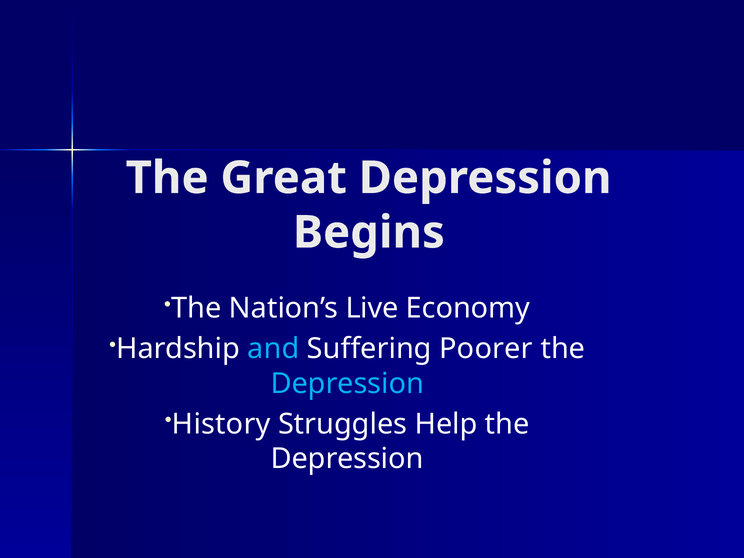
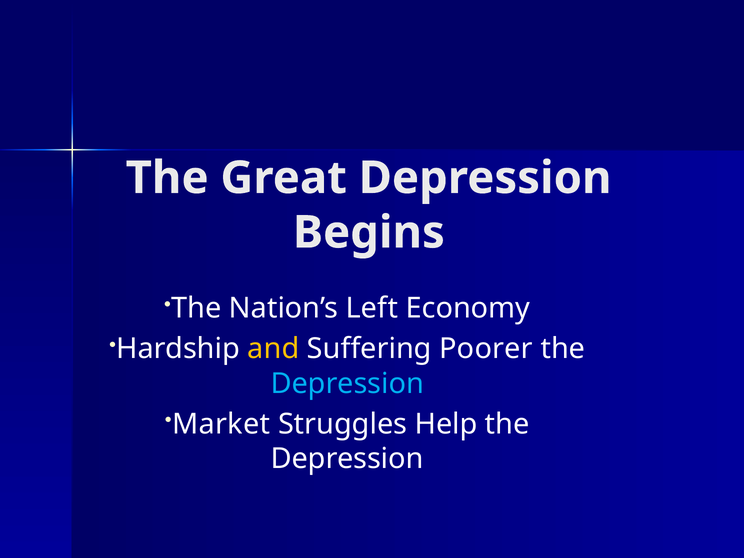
Live: Live -> Left
and colour: light blue -> yellow
History: History -> Market
